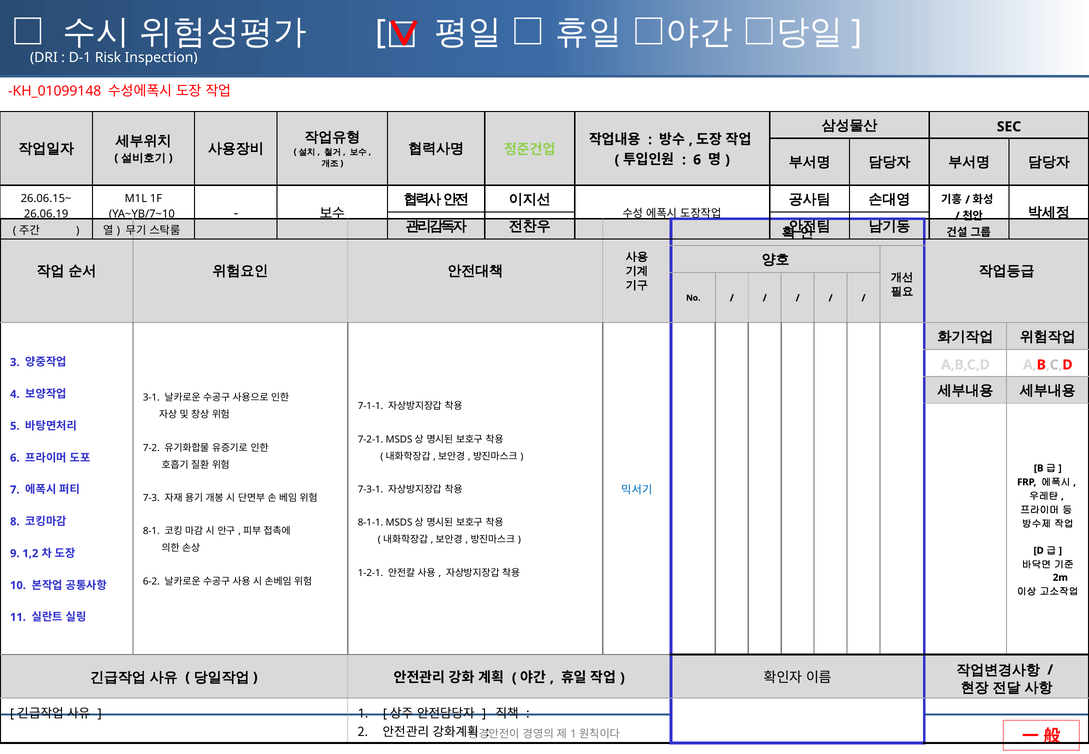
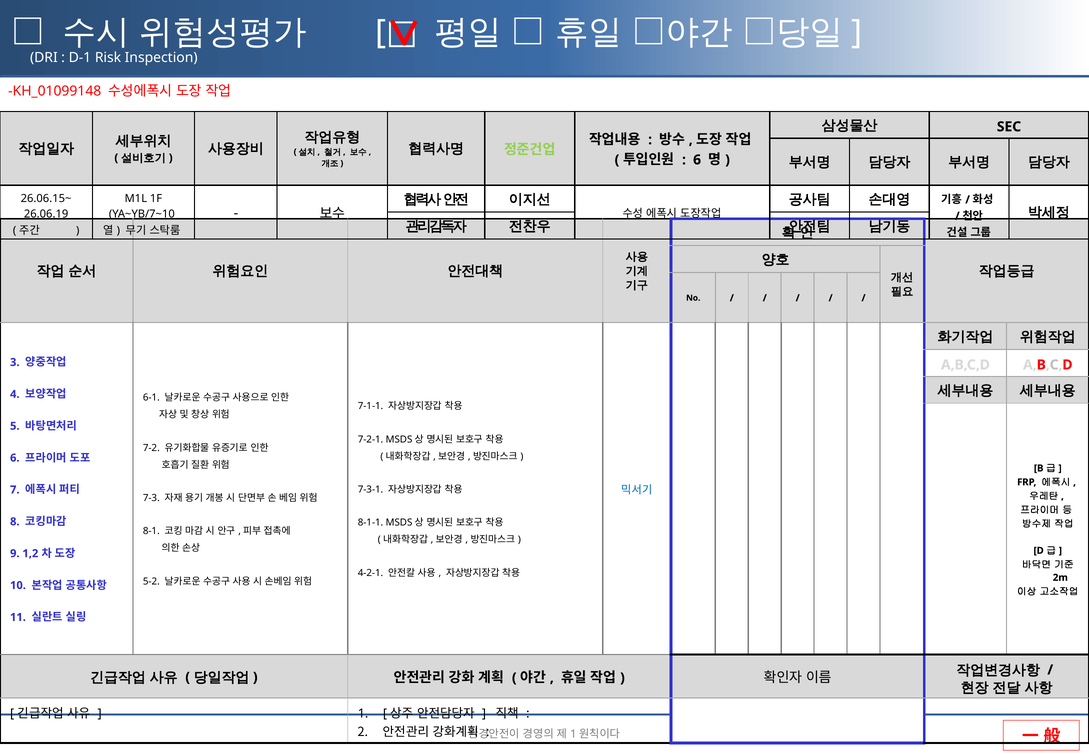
3-1: 3-1 -> 6-1
1-2-1: 1-2-1 -> 4-2-1
6-2: 6-2 -> 5-2
